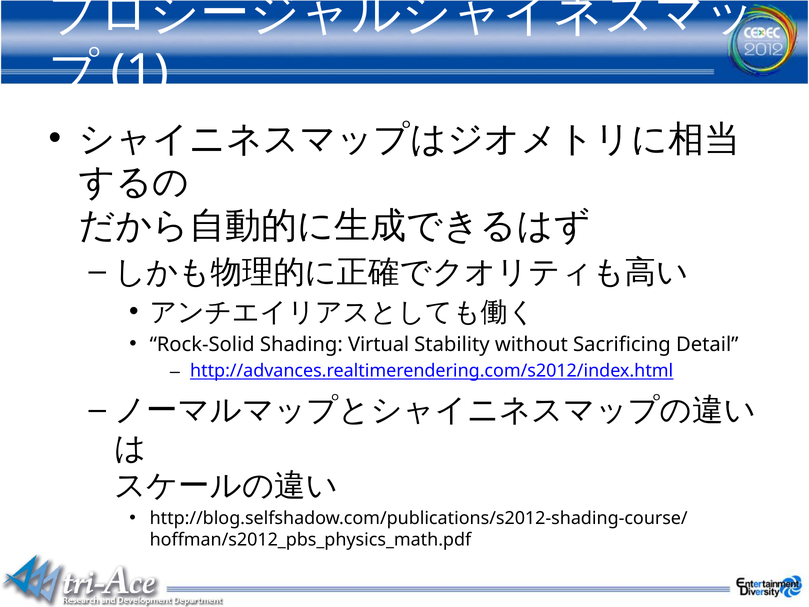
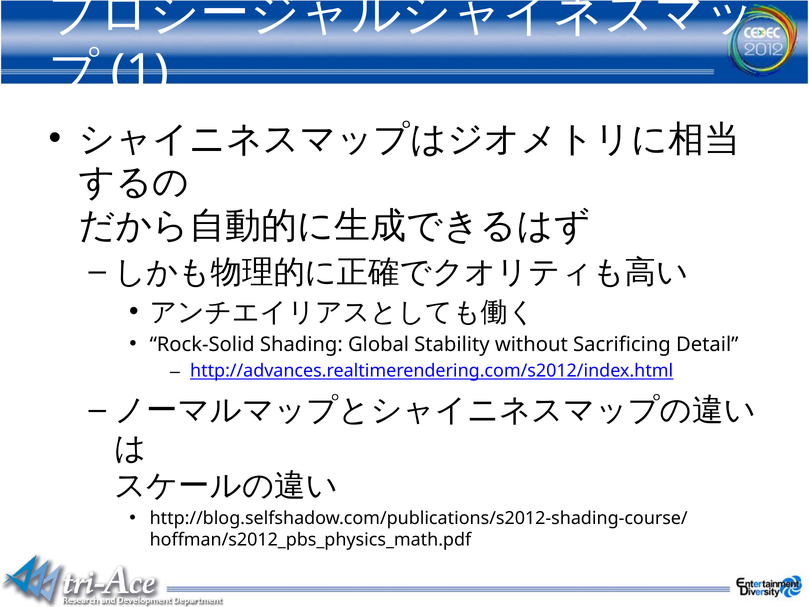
Virtual: Virtual -> Global
